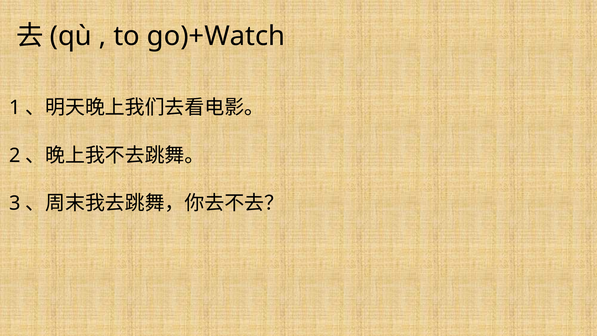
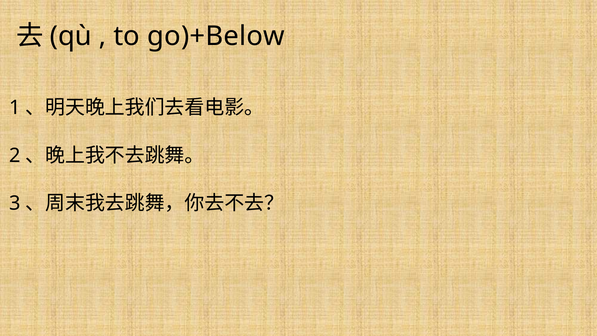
go)+Watch: go)+Watch -> go)+Below
